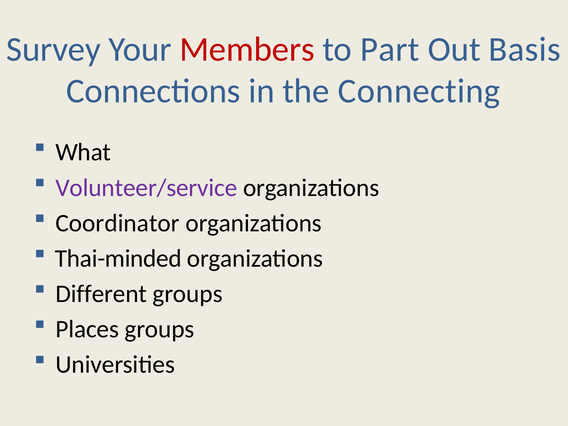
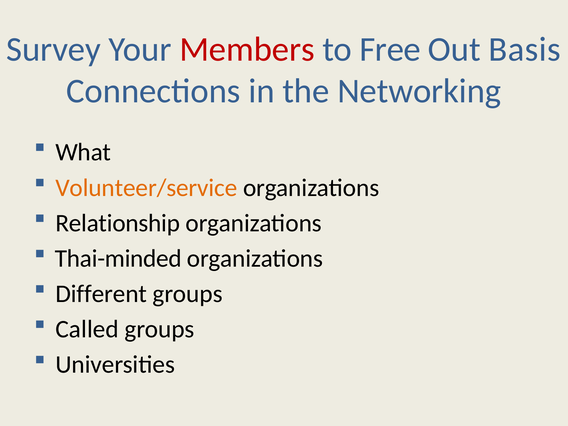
Part: Part -> Free
Connecting: Connecting -> Networking
Volunteer/service colour: purple -> orange
Coordinator: Coordinator -> Relationship
Places: Places -> Called
